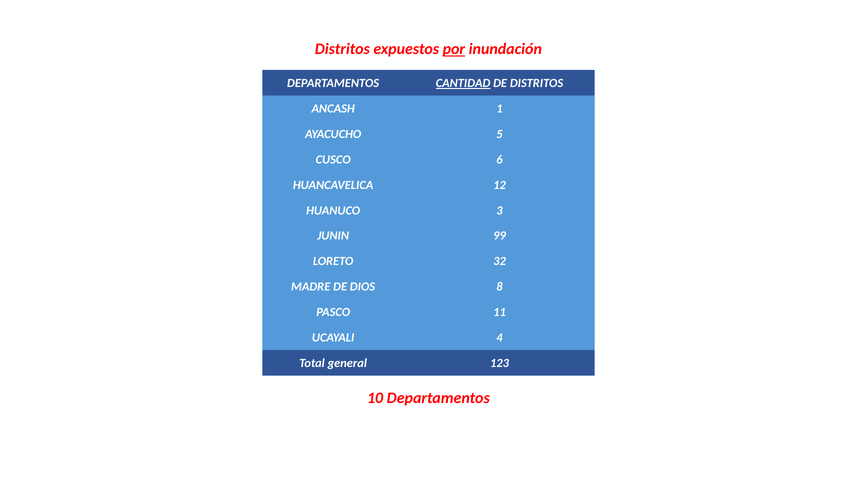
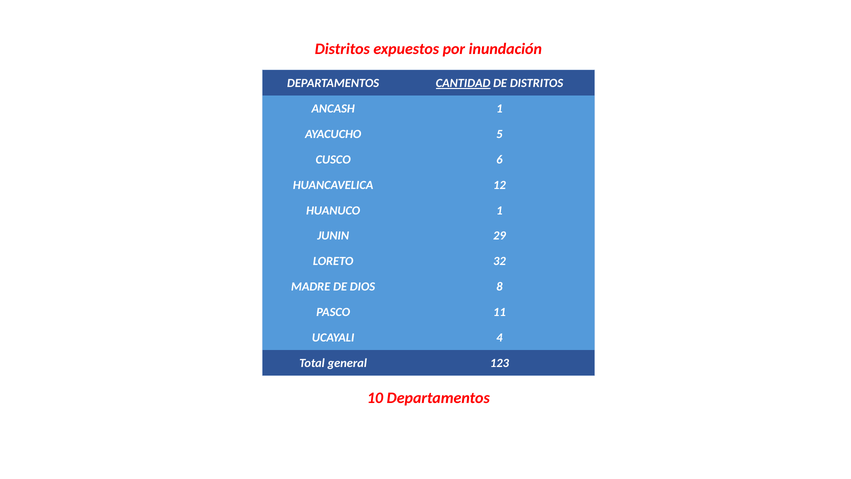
por underline: present -> none
HUANUCO 3: 3 -> 1
99: 99 -> 29
